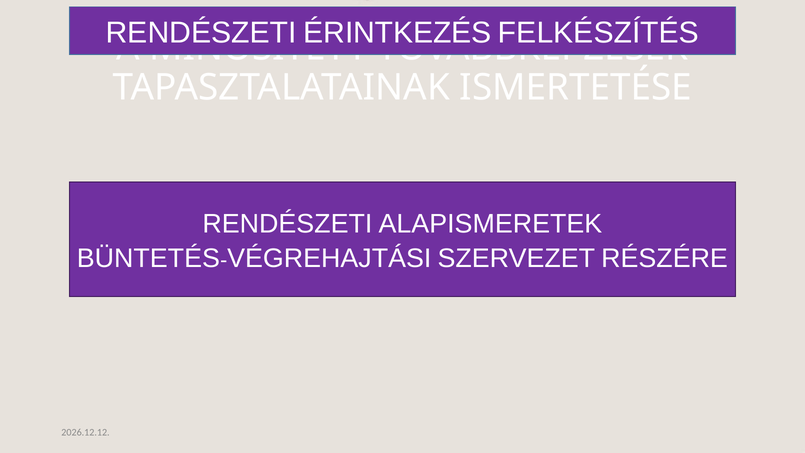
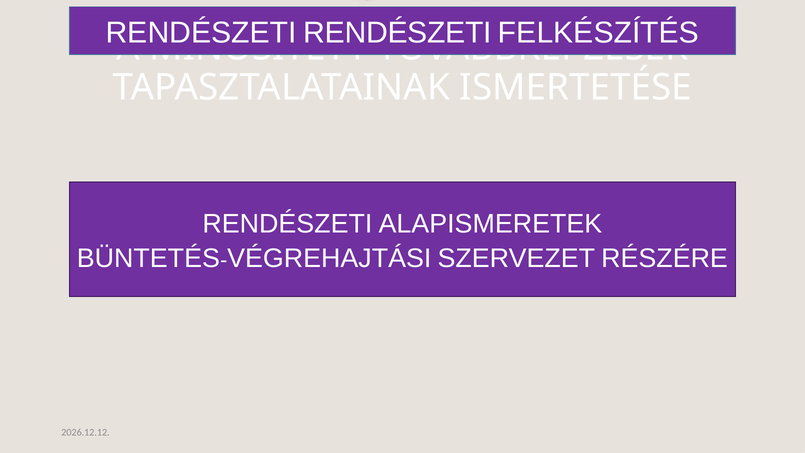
RENDÉSZETI ÉRINTKEZÉS: ÉRINTKEZÉS -> RENDÉSZETI
